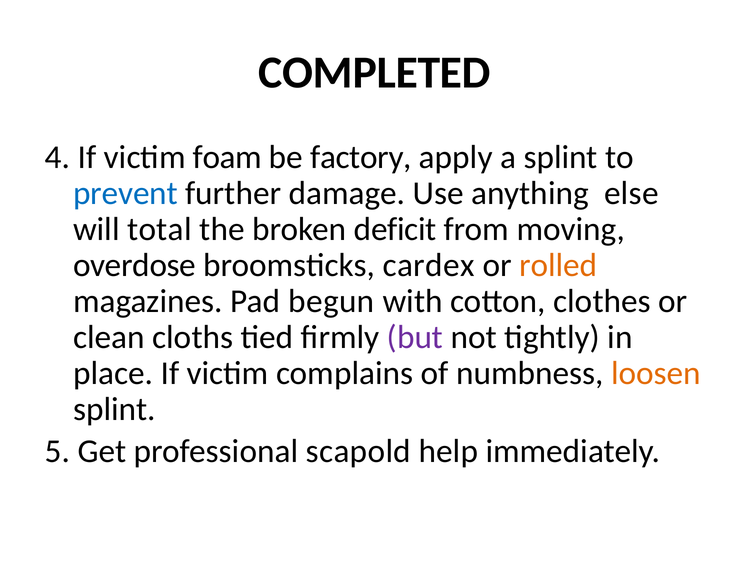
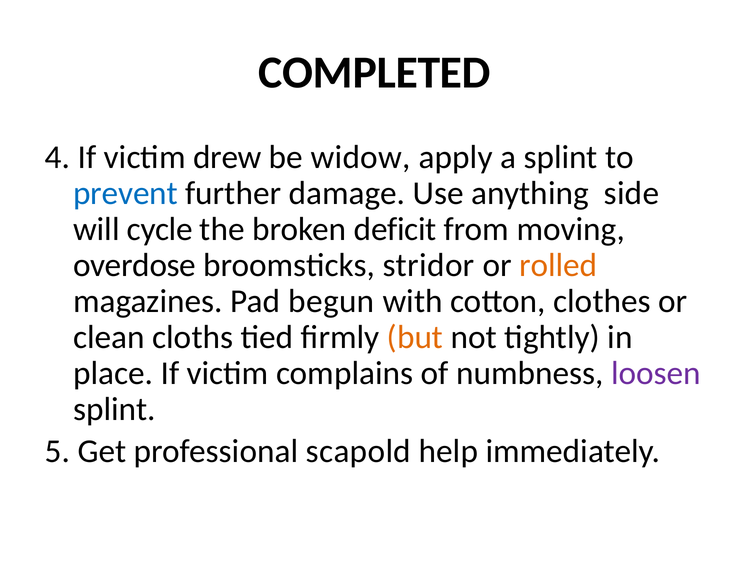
foam: foam -> drew
factory: factory -> widow
else: else -> side
total: total -> cycle
cardex: cardex -> stridor
but colour: purple -> orange
loosen colour: orange -> purple
